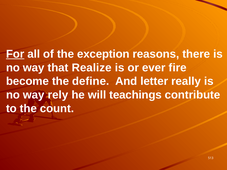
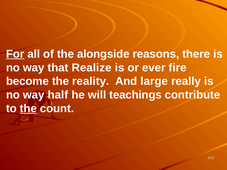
exception: exception -> alongside
define: define -> reality
letter: letter -> large
rely: rely -> half
the at (28, 109) underline: none -> present
